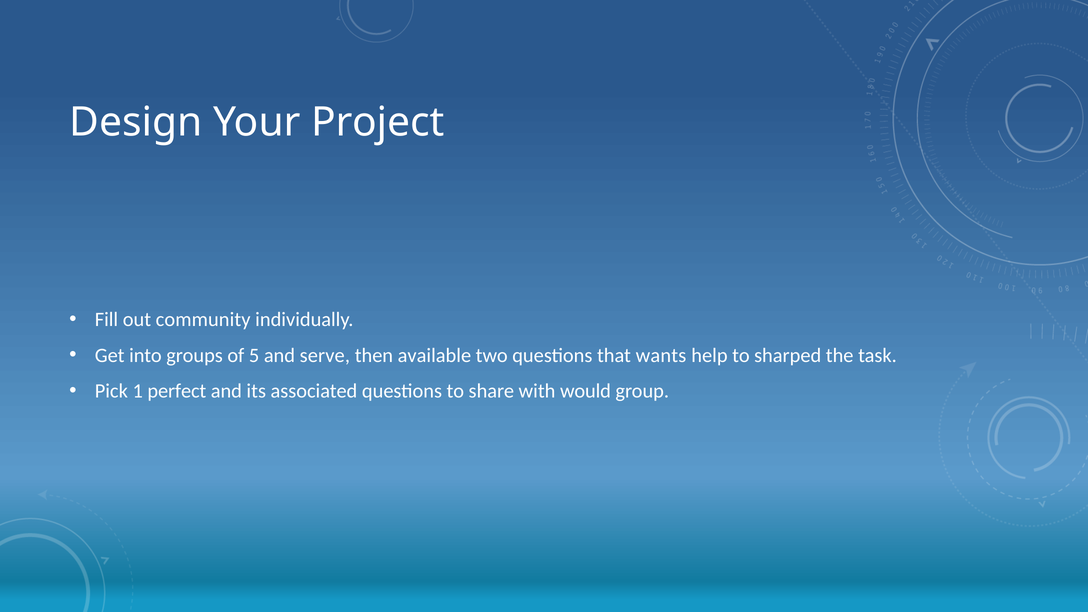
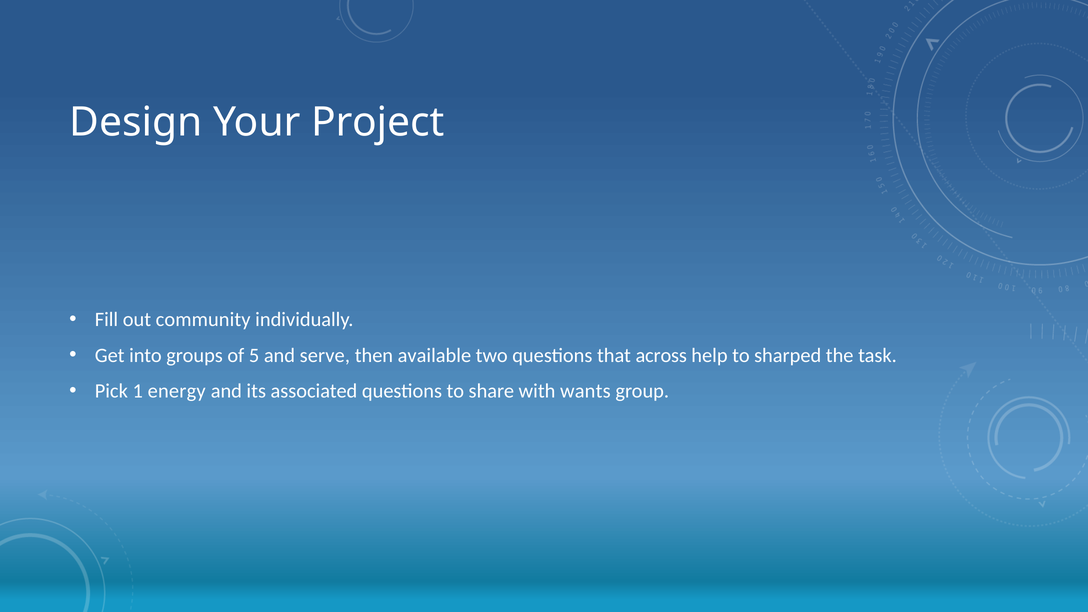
wants: wants -> across
perfect: perfect -> energy
would: would -> wants
